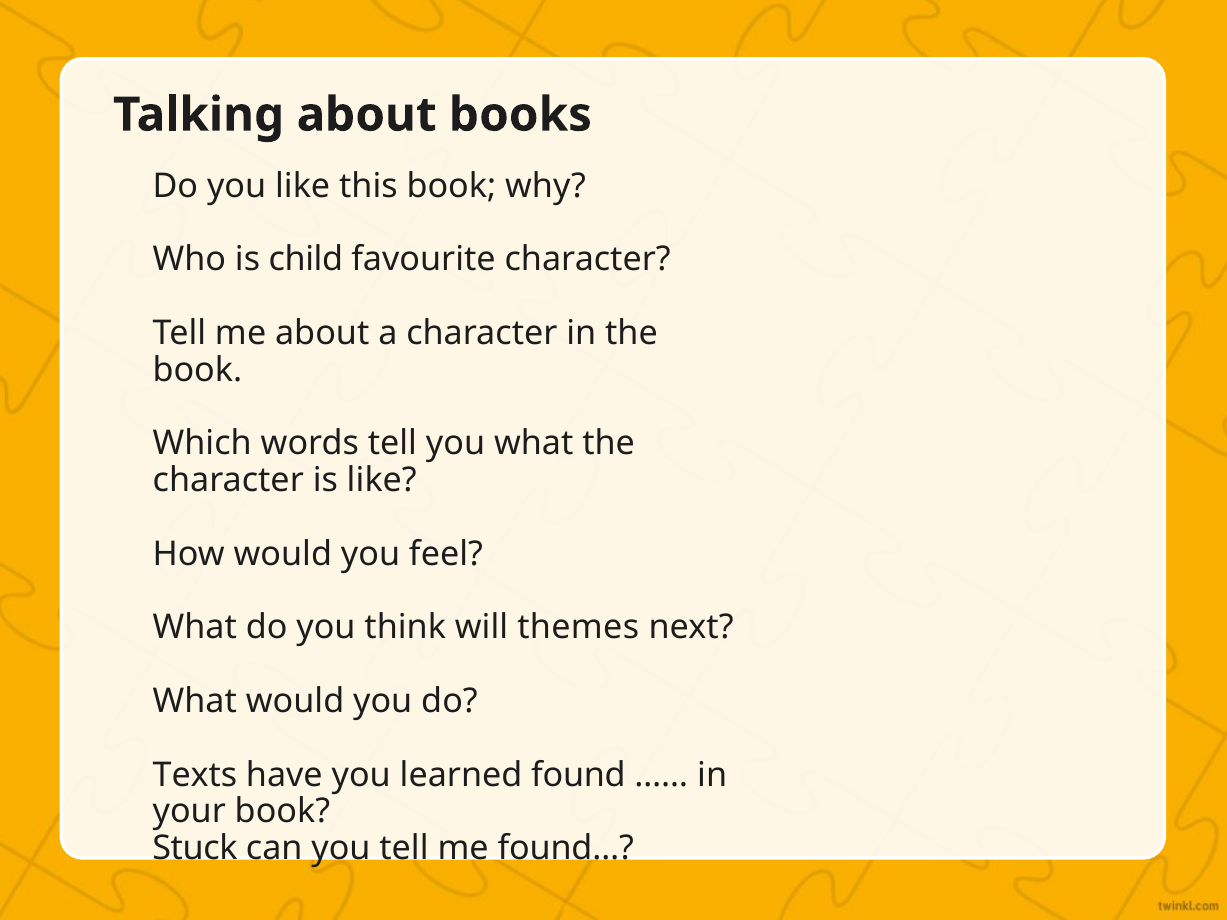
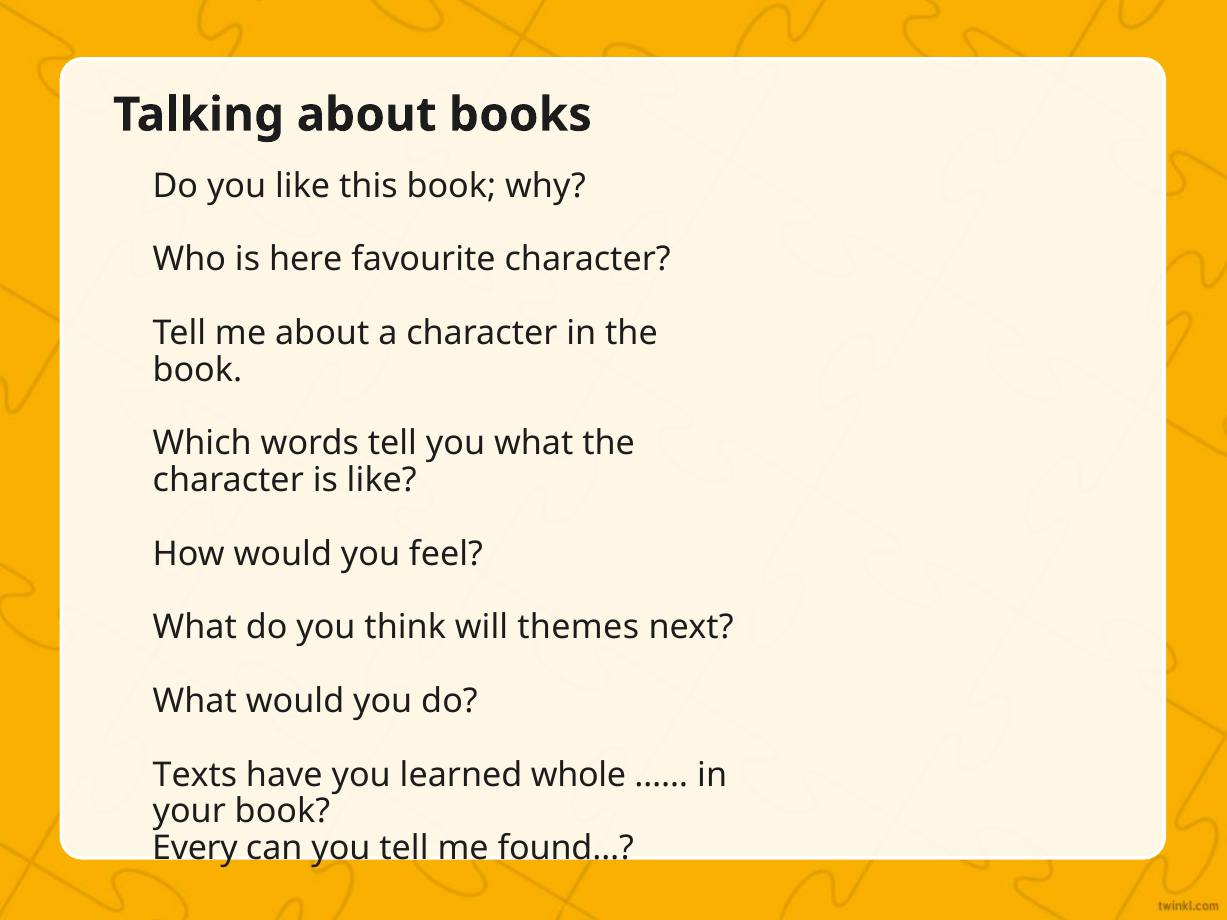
child: child -> here
found: found -> whole
Stuck: Stuck -> Every
